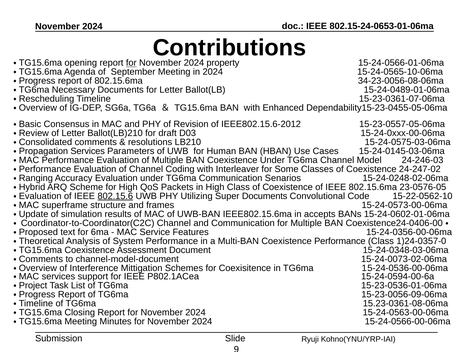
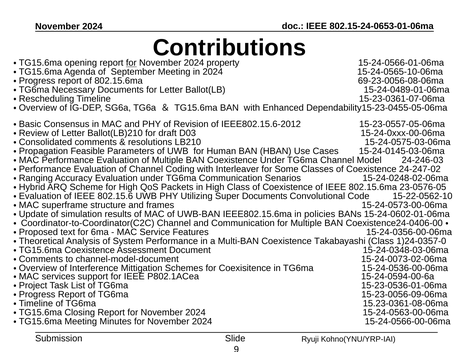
34-23-0056-08-06ma: 34-23-0056-08-06ma -> 69-23-0056-08-06ma
Services at (88, 151): Services -> Feasible
802.15.6 underline: present -> none
accepts: accepts -> policies
Coexistence Performance: Performance -> Takabayashi
